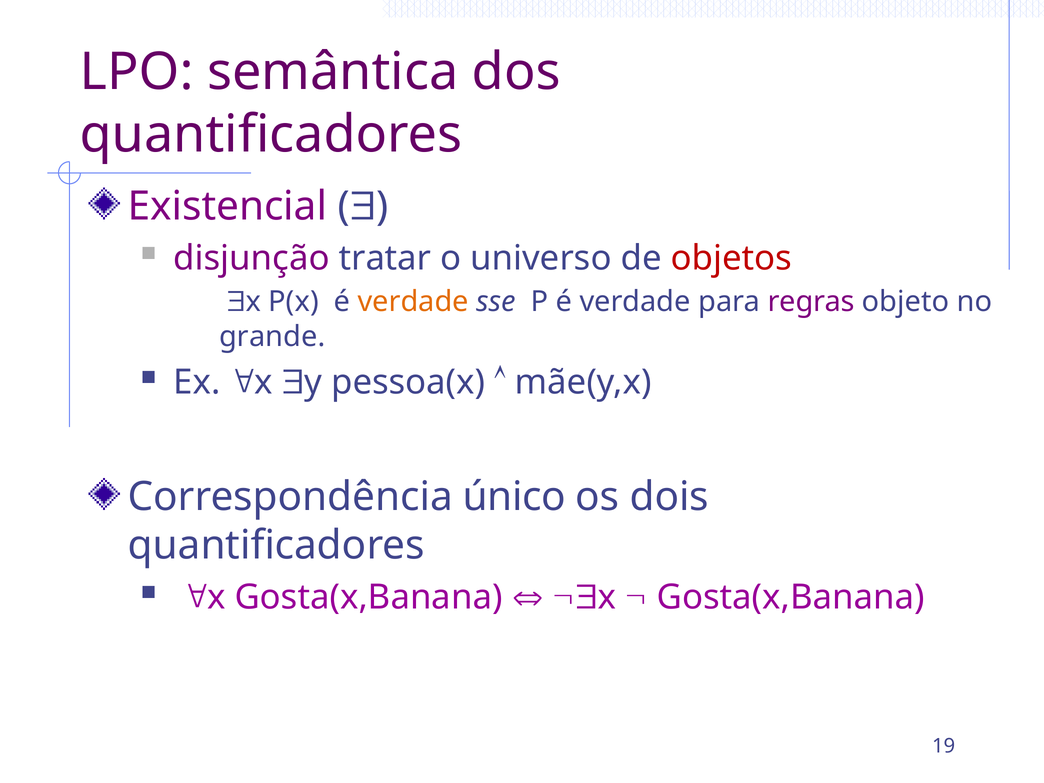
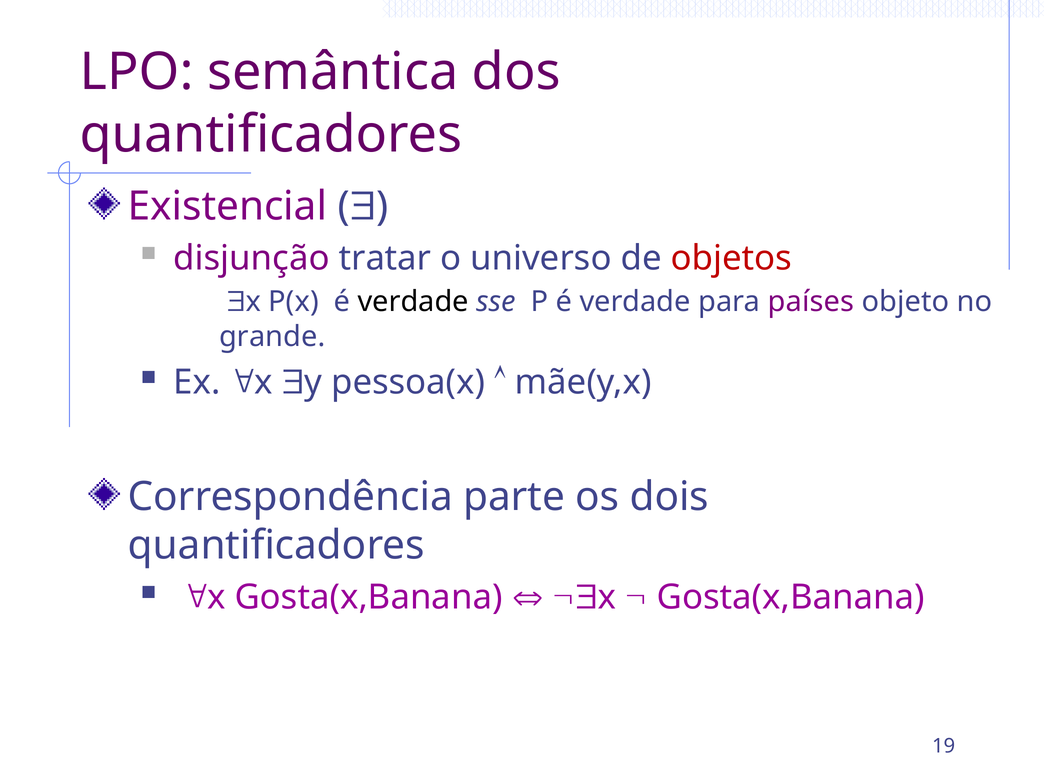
verdade at (413, 302) colour: orange -> black
regras: regras -> países
único: único -> parte
